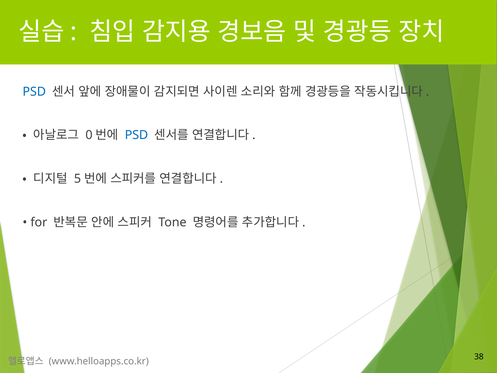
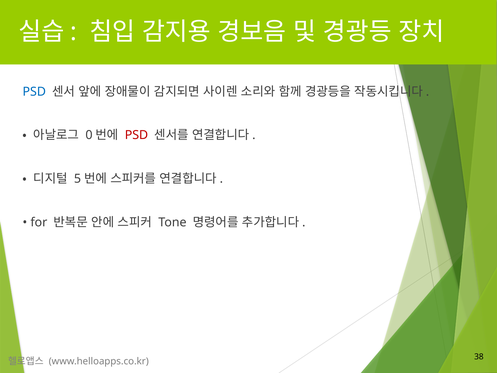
PSD at (136, 135) colour: blue -> red
